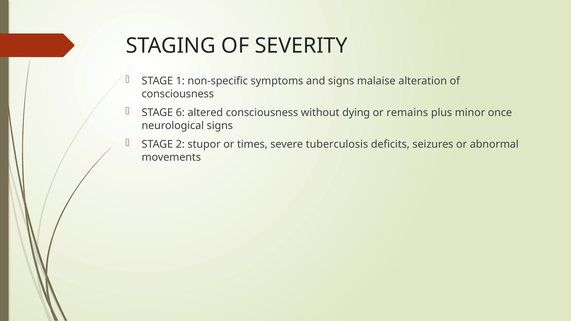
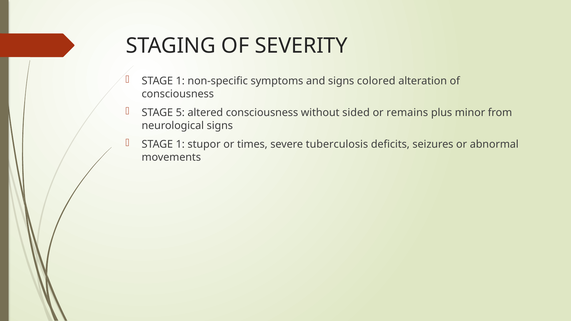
malaise: malaise -> colored
6: 6 -> 5
dying: dying -> sided
once: once -> from
2 at (180, 144): 2 -> 1
